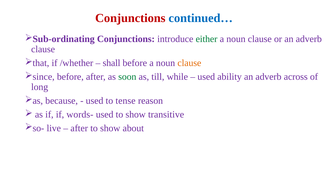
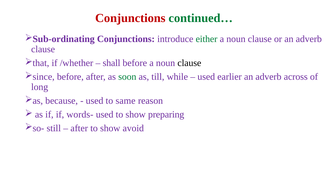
continued… colour: blue -> green
clause at (189, 63) colour: orange -> black
ability: ability -> earlier
tense: tense -> same
transitive: transitive -> preparing
live: live -> still
about: about -> avoid
